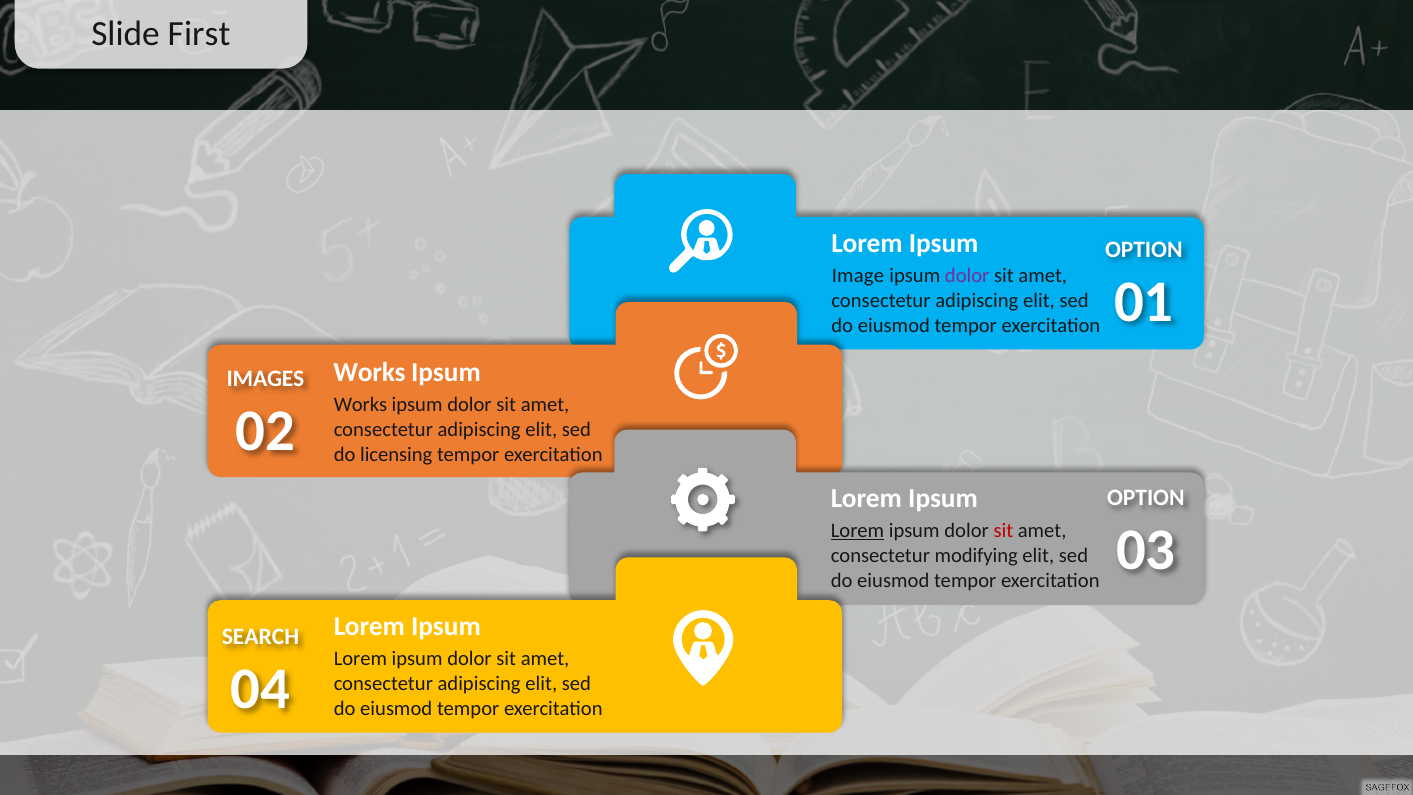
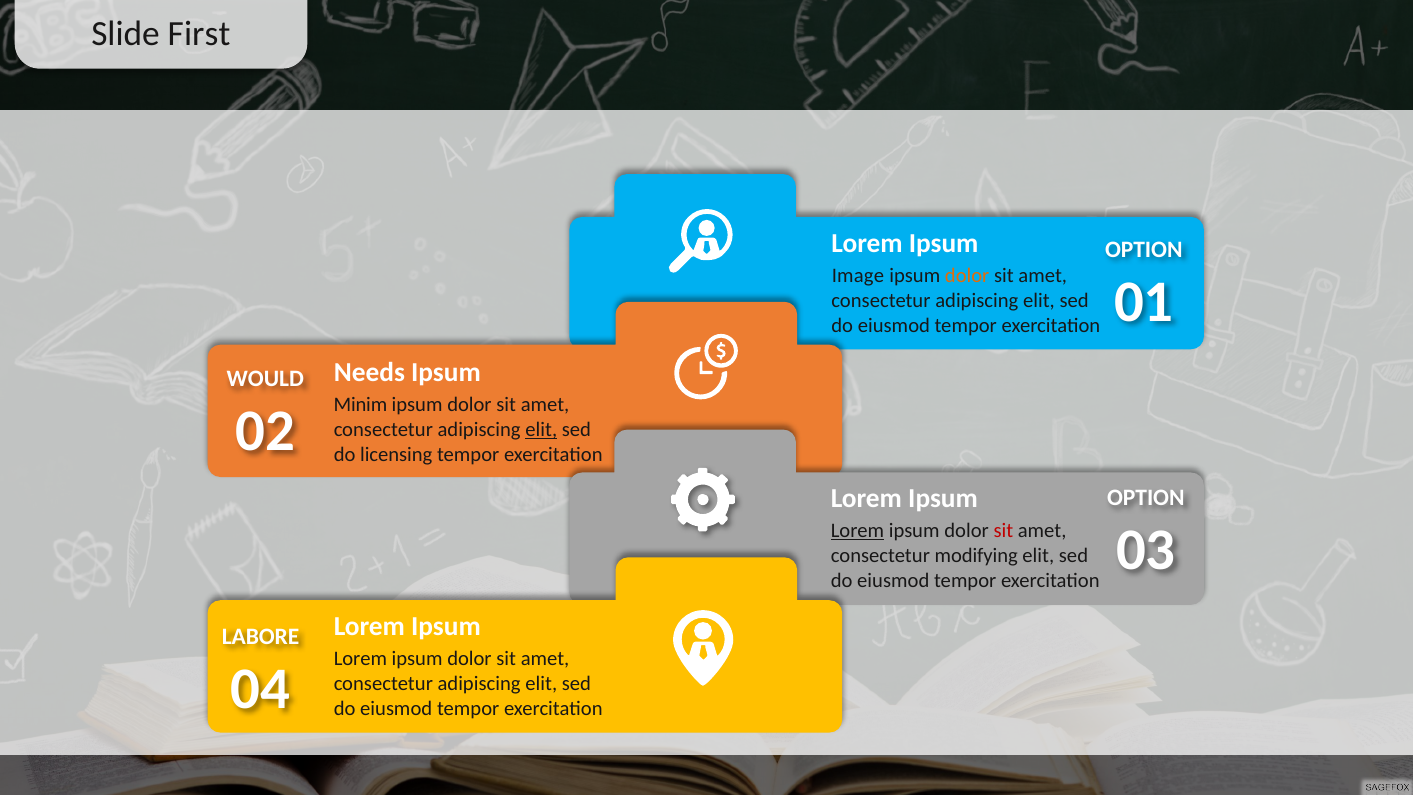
dolor at (967, 276) colour: purple -> orange
Works at (369, 373): Works -> Needs
IMAGES: IMAGES -> WOULD
Works at (360, 405): Works -> Minim
elit at (541, 430) underline: none -> present
SEARCH: SEARCH -> LABORE
